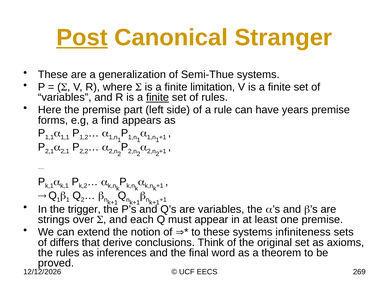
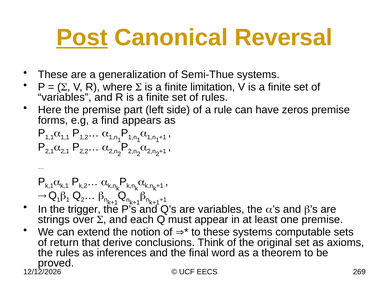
Stranger: Stranger -> Reversal
finite at (158, 98) underline: present -> none
years: years -> zeros
infiniteness: infiniteness -> computable
differs: differs -> return
